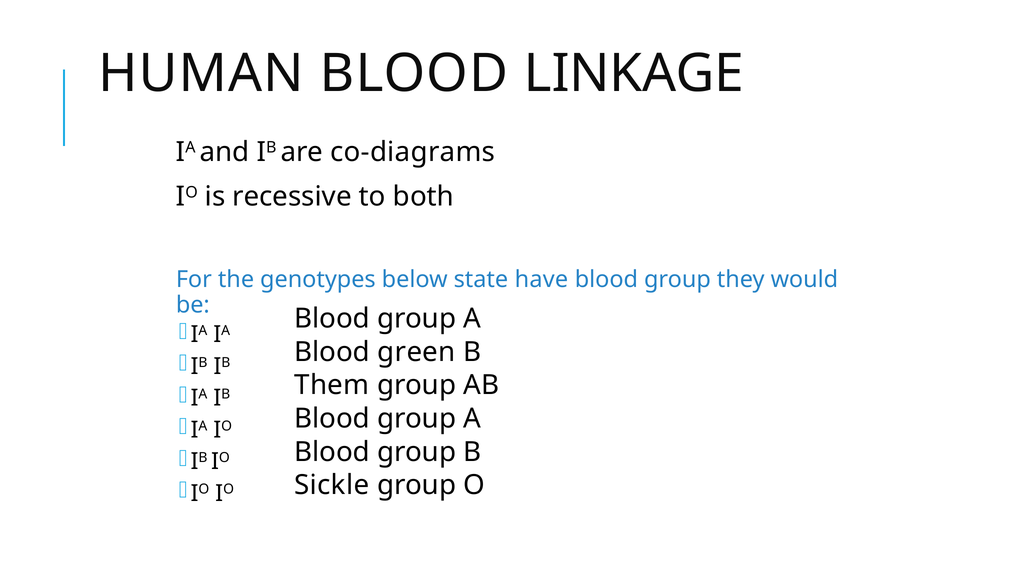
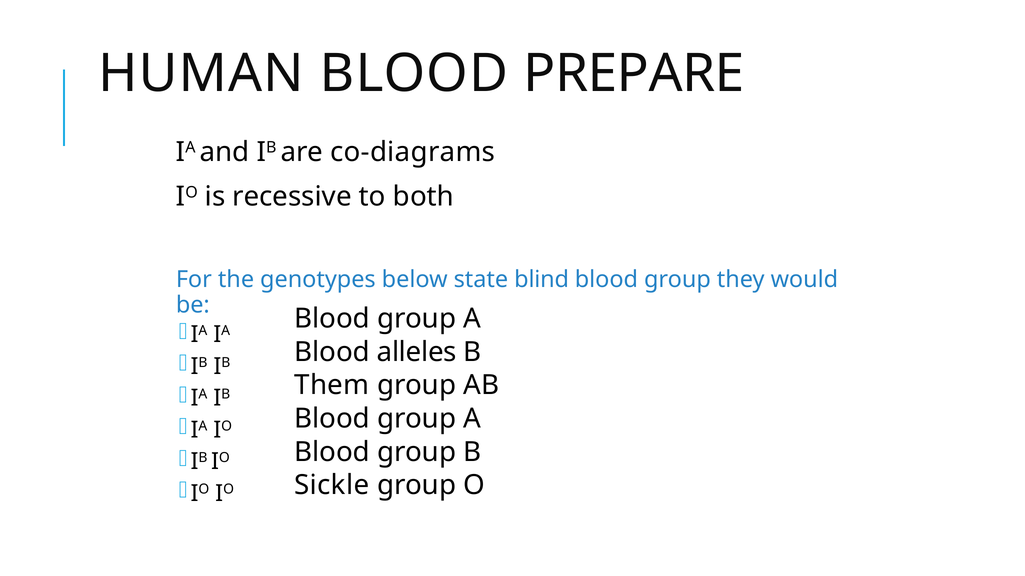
LINKAGE: LINKAGE -> PREPARE
have: have -> blind
green: green -> alleles
